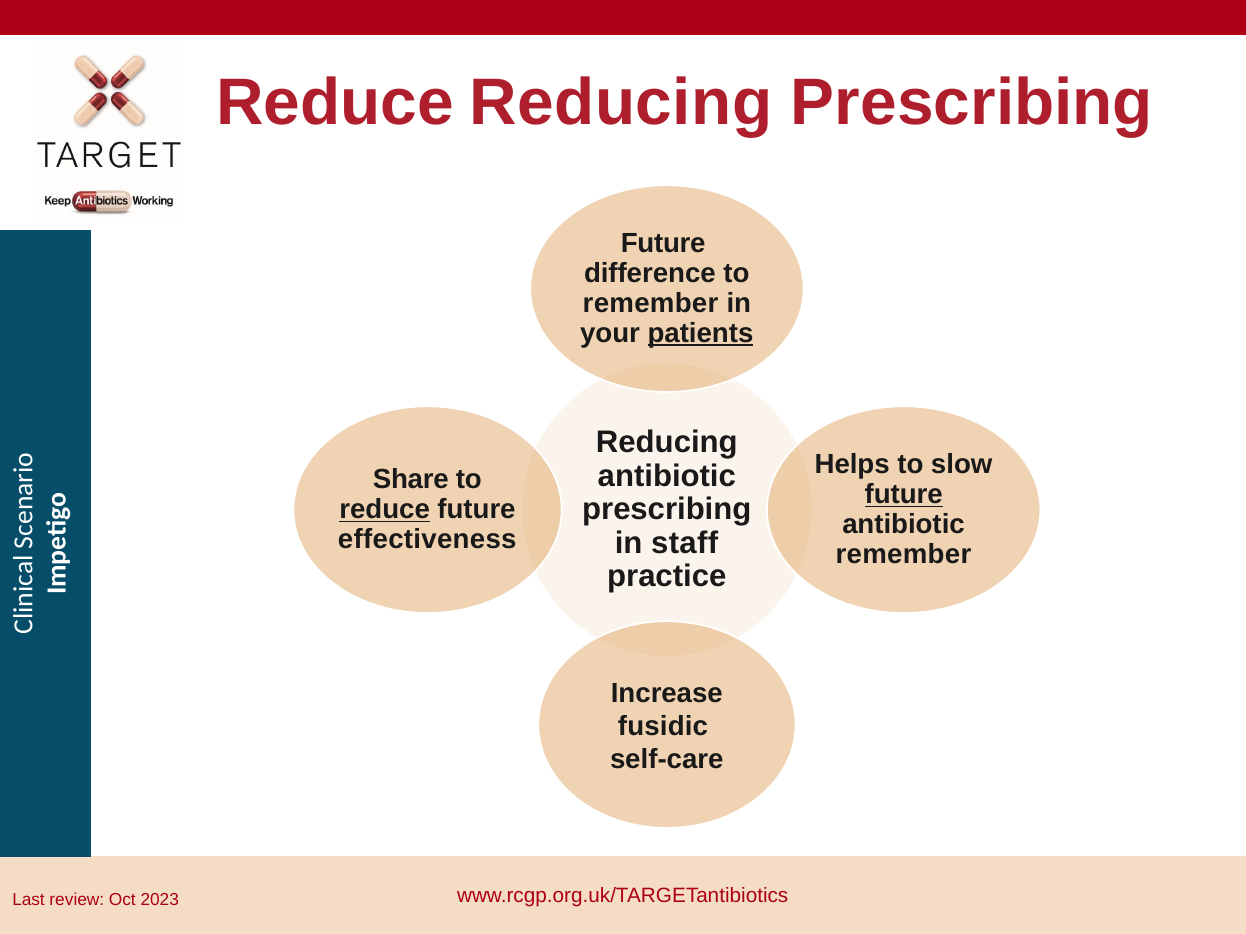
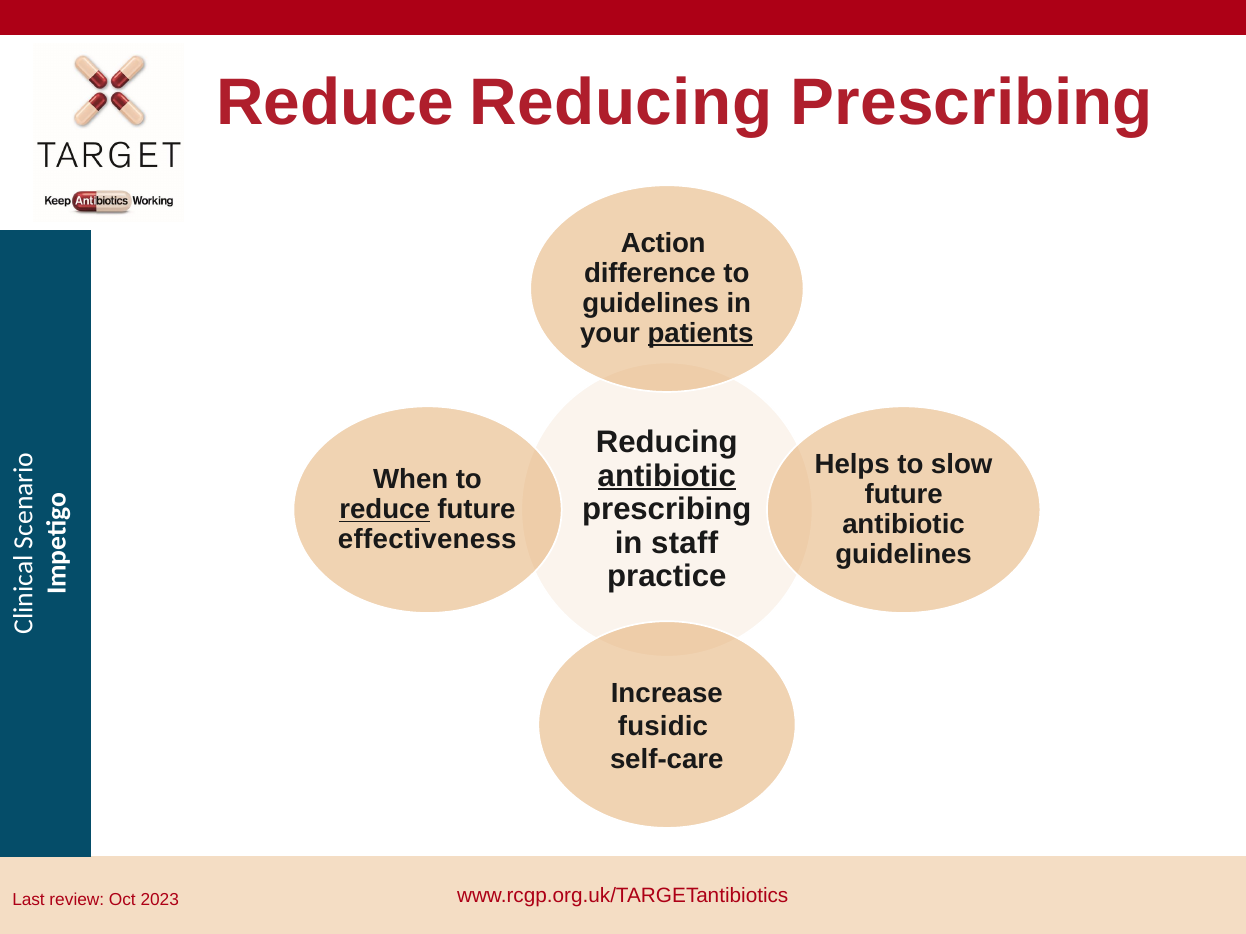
Future at (663, 244): Future -> Action
remember at (651, 303): remember -> guidelines
antibiotic at (667, 476) underline: none -> present
Share: Share -> When
future at (904, 495) underline: present -> none
remember at (903, 555): remember -> guidelines
